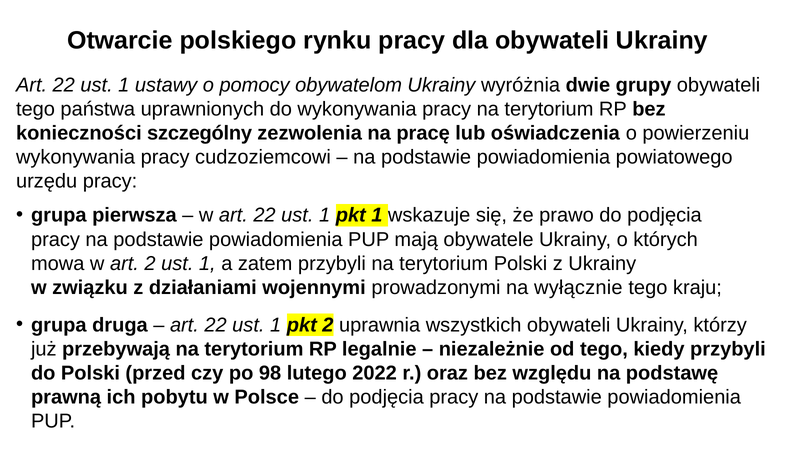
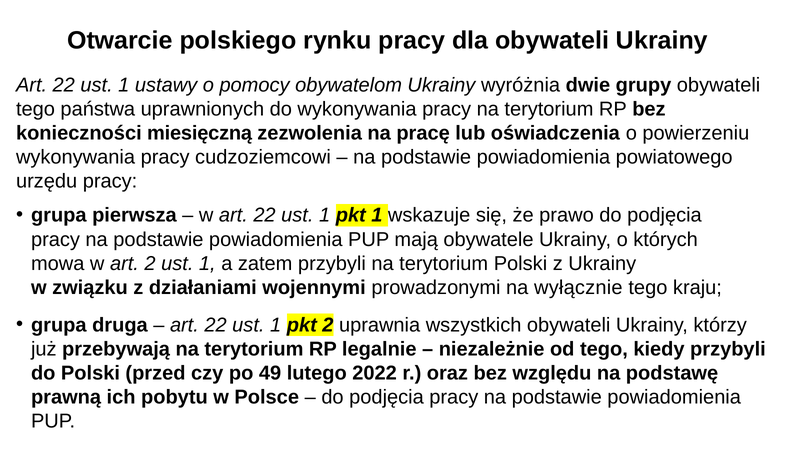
szczególny: szczególny -> miesięczną
98: 98 -> 49
